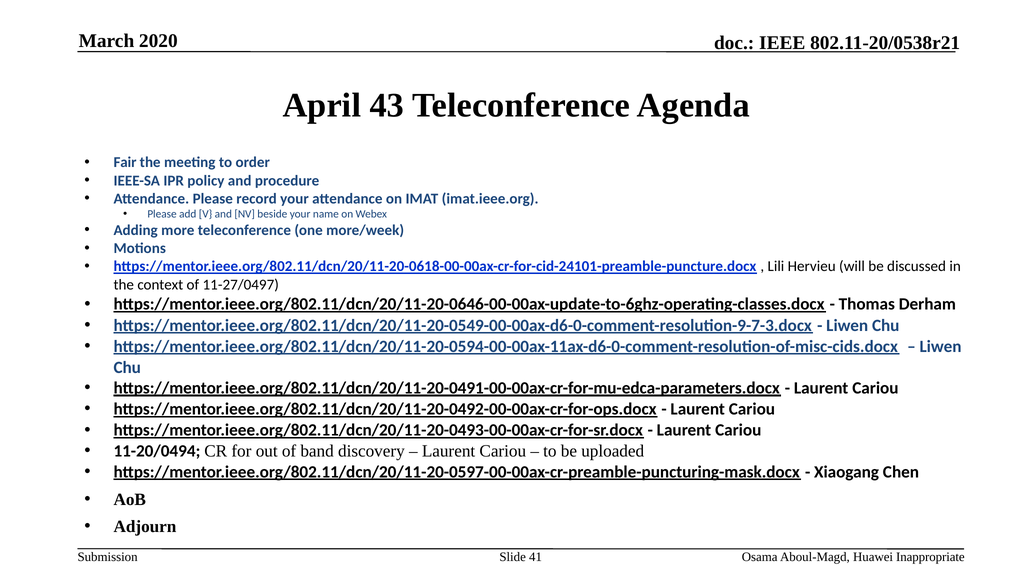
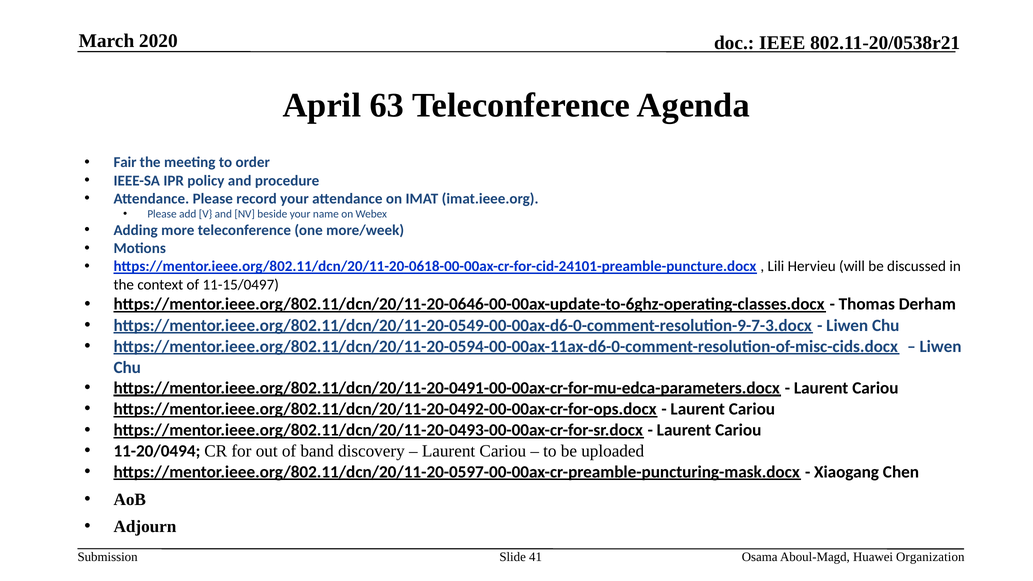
43: 43 -> 63
11-27/0497: 11-27/0497 -> 11-15/0497
Inappropriate: Inappropriate -> Organization
